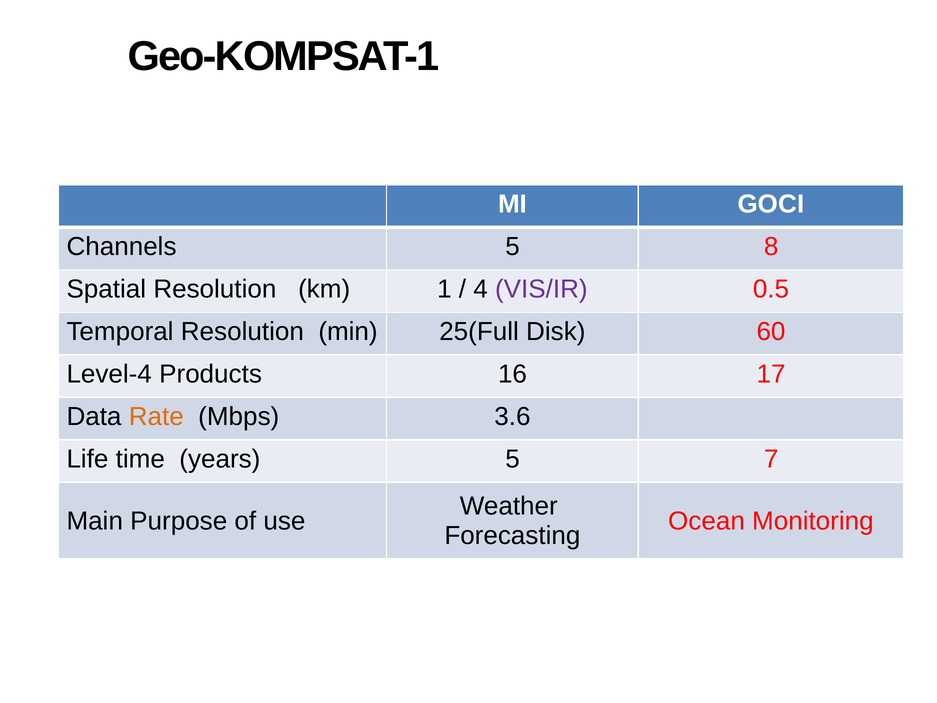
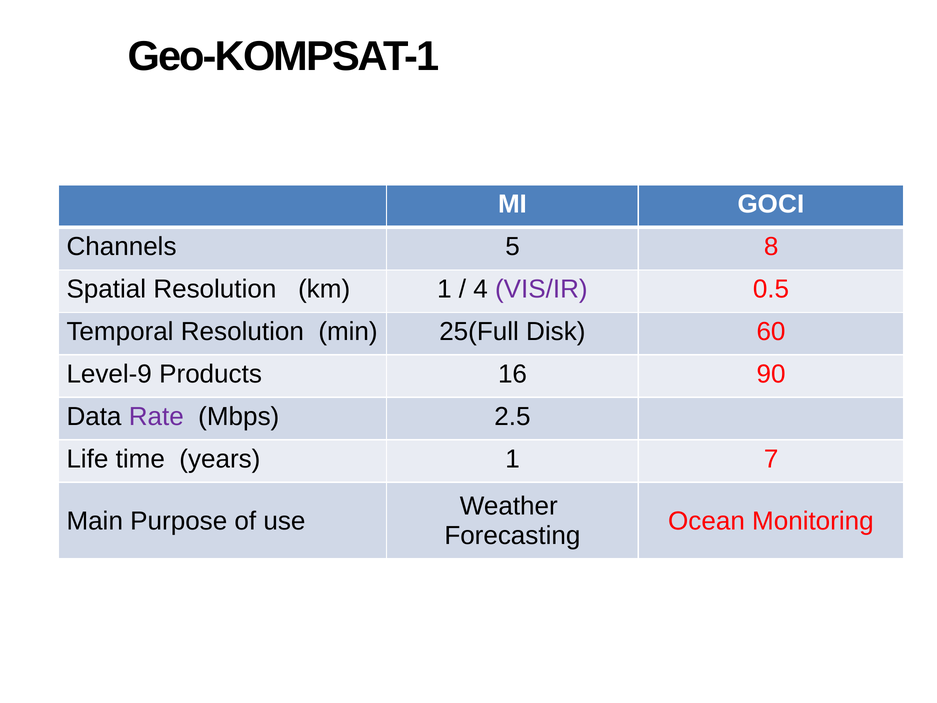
Level-4: Level-4 -> Level-9
17: 17 -> 90
Rate colour: orange -> purple
3.6: 3.6 -> 2.5
years 5: 5 -> 1
